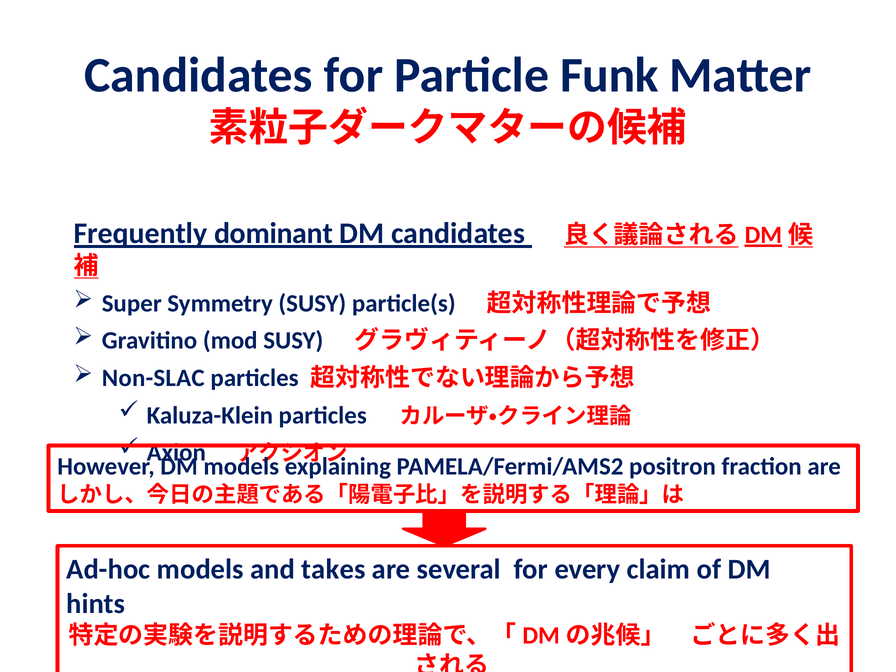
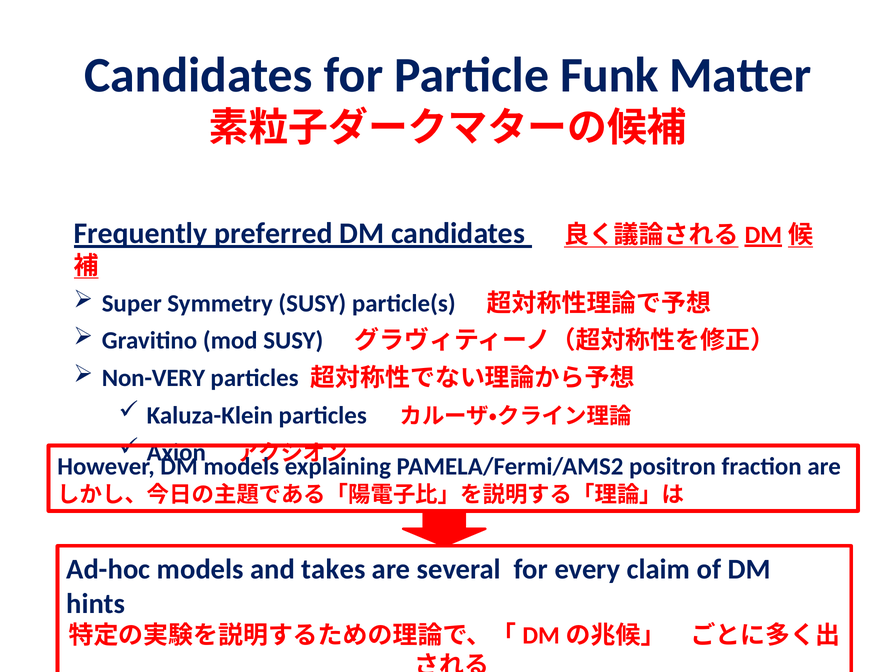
dominant: dominant -> preferred
Non-SLAC: Non-SLAC -> Non-VERY
